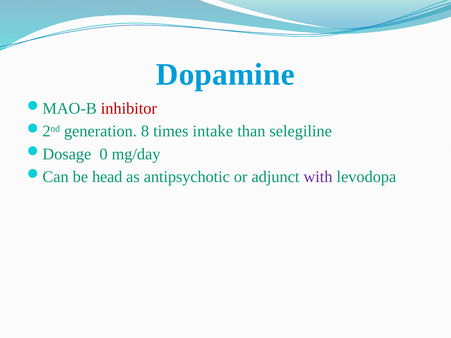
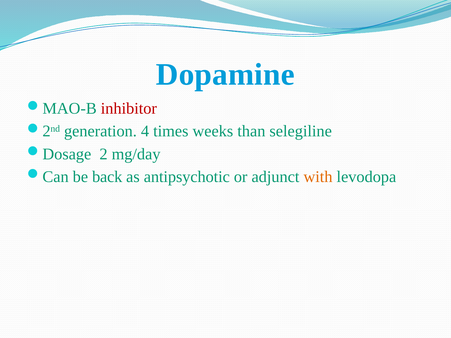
8: 8 -> 4
intake: intake -> weeks
0: 0 -> 2
head: head -> back
with colour: purple -> orange
